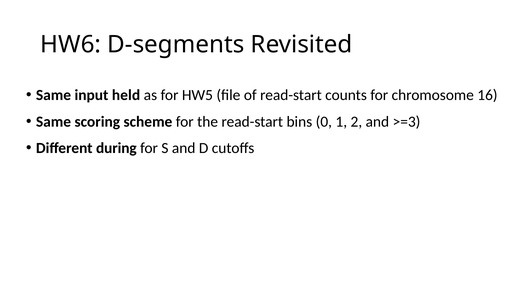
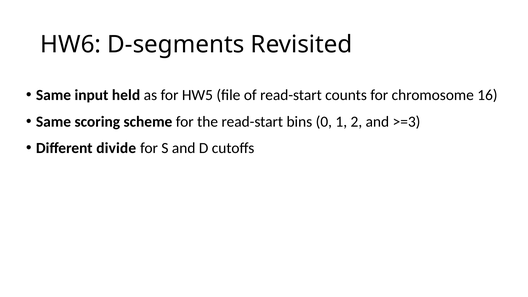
during: during -> divide
